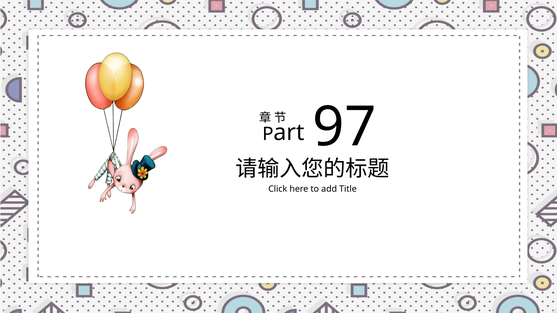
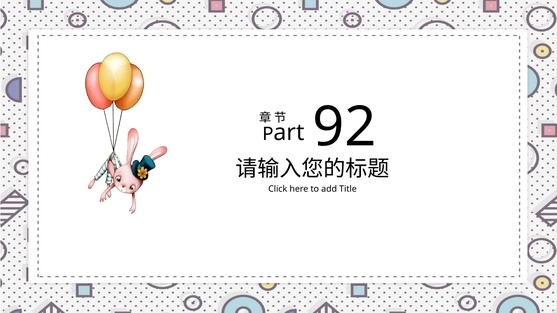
97: 97 -> 92
